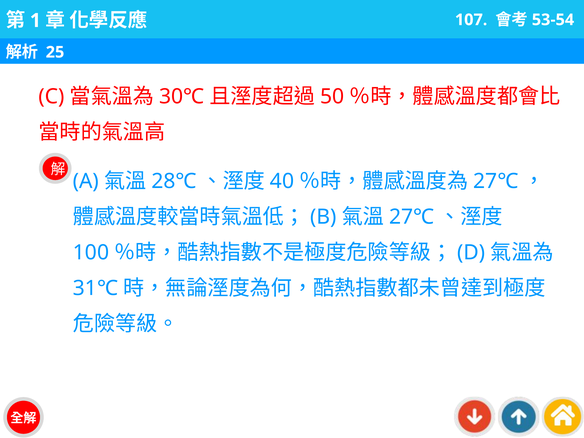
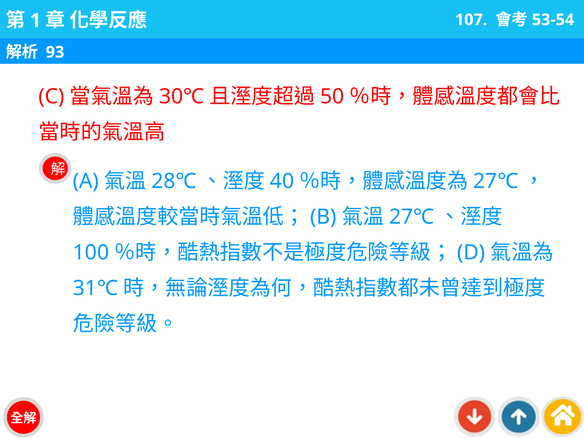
25: 25 -> 93
